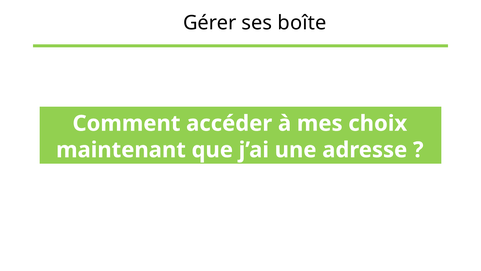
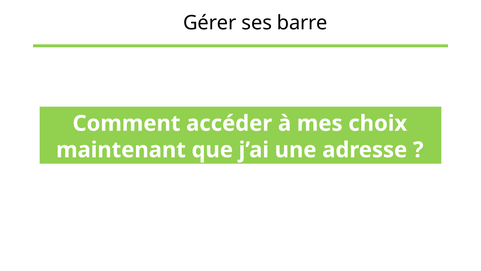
boîte: boîte -> barre
